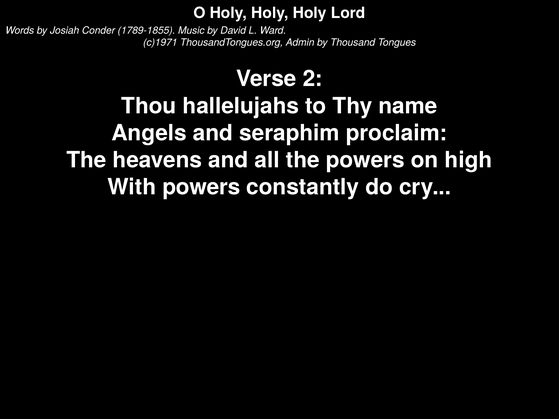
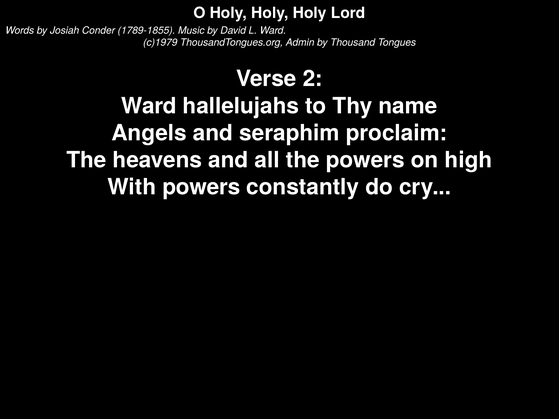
c)1971: c)1971 -> c)1979
Thou at (149, 106): Thou -> Ward
